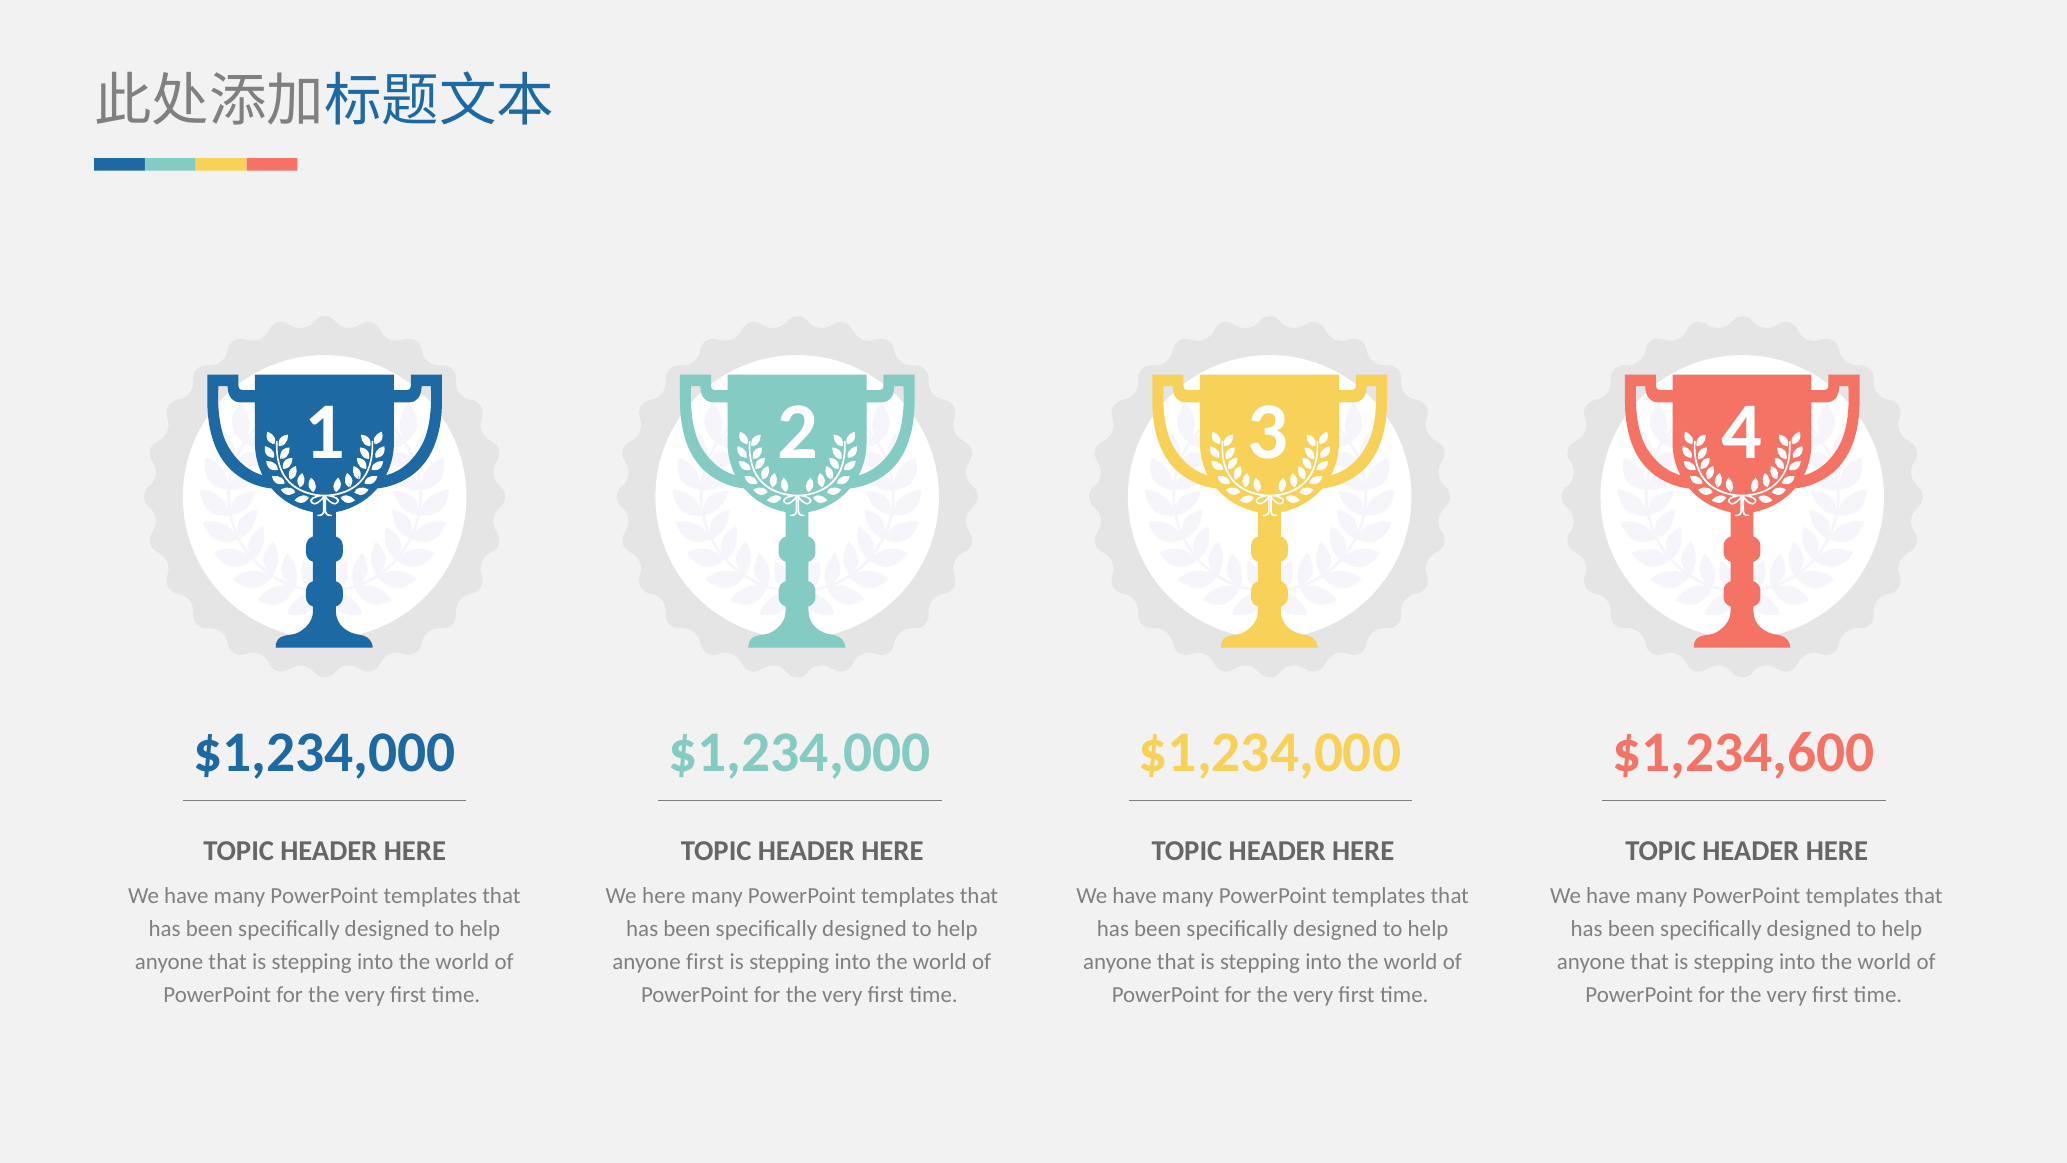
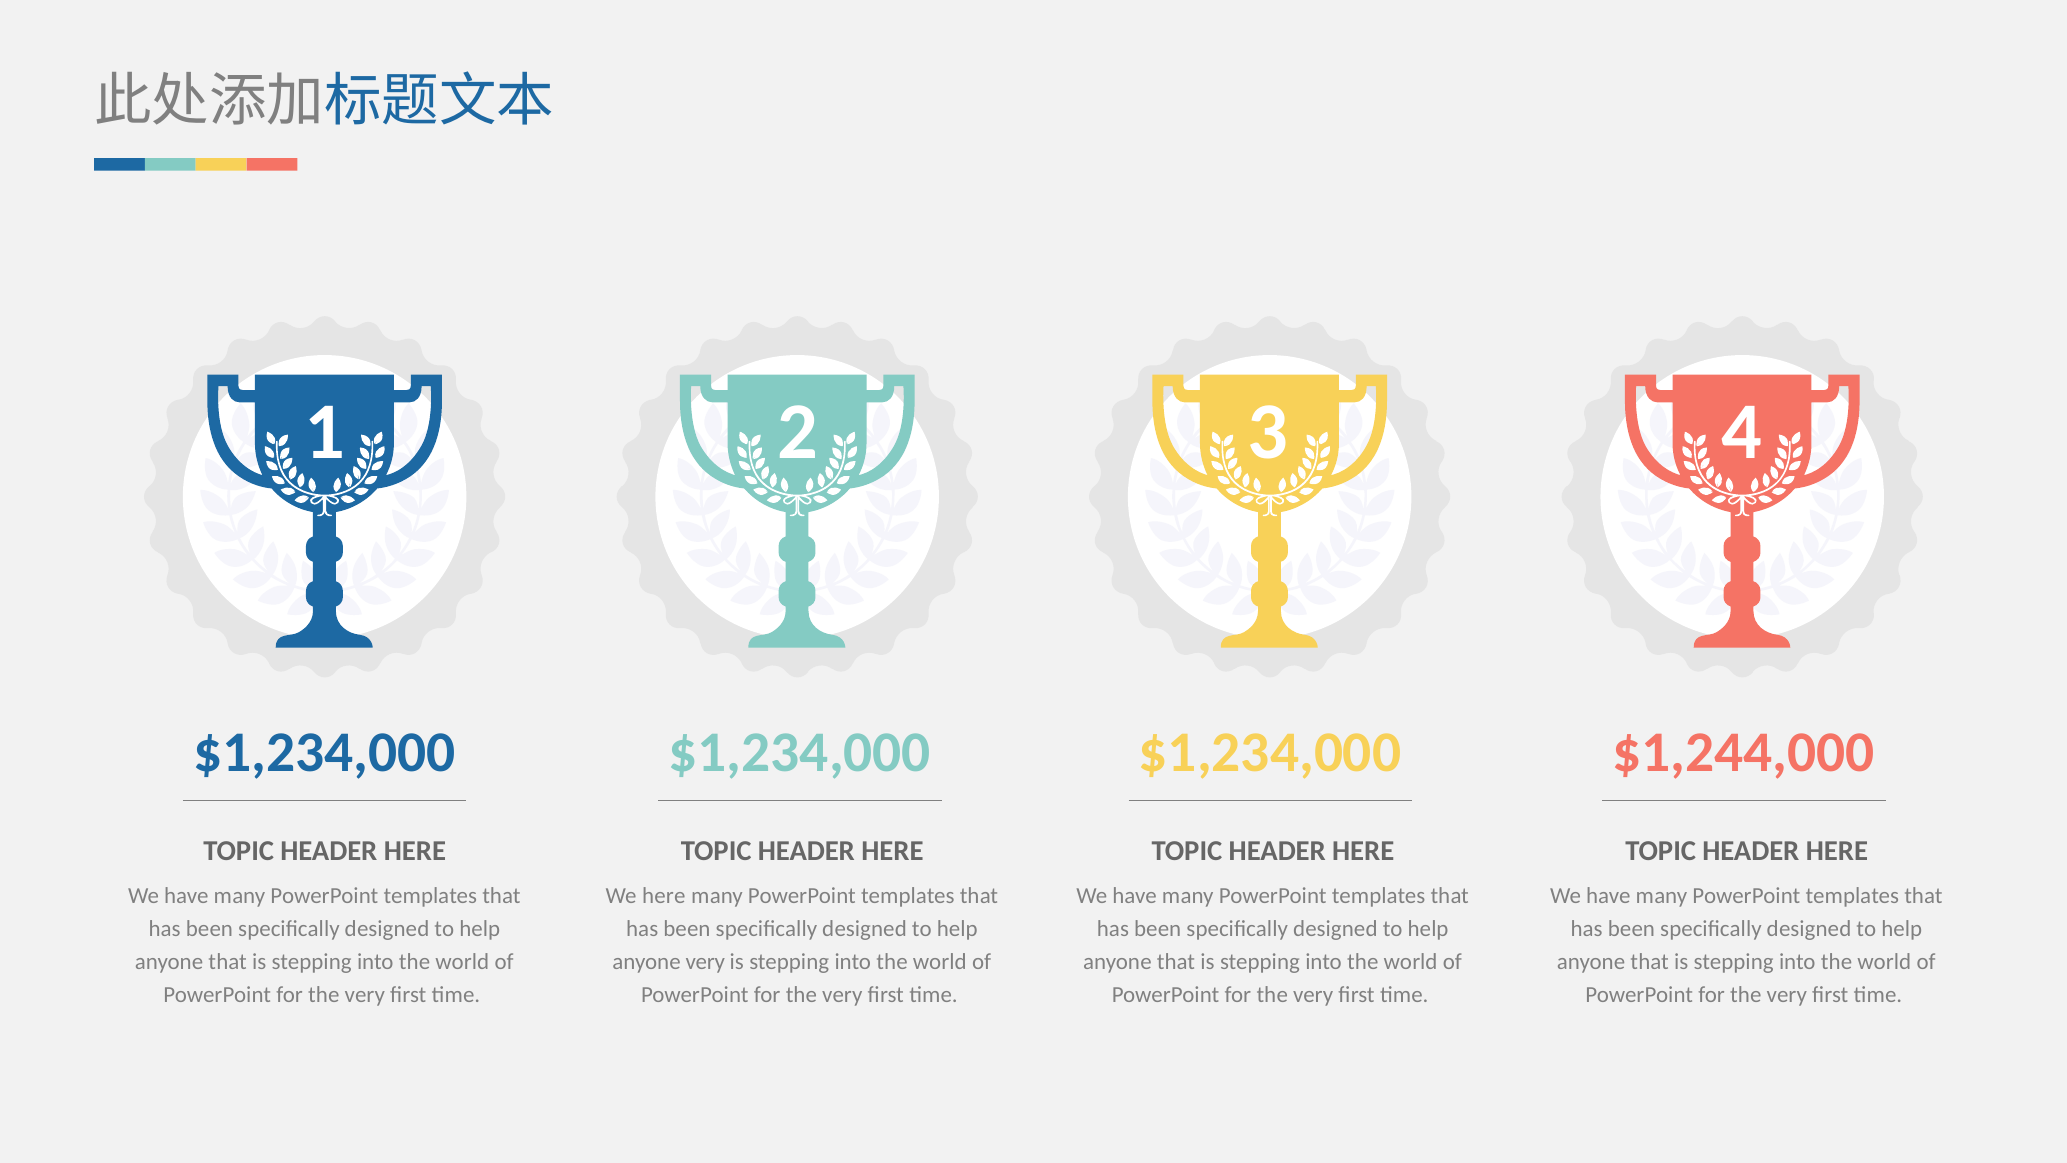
$1,234,600: $1,234,600 -> $1,244,000
anyone first: first -> very
